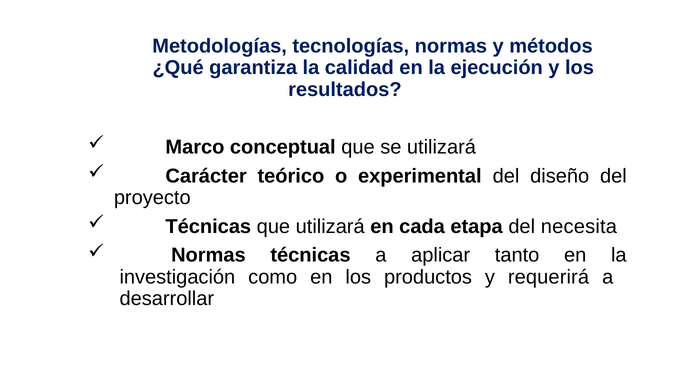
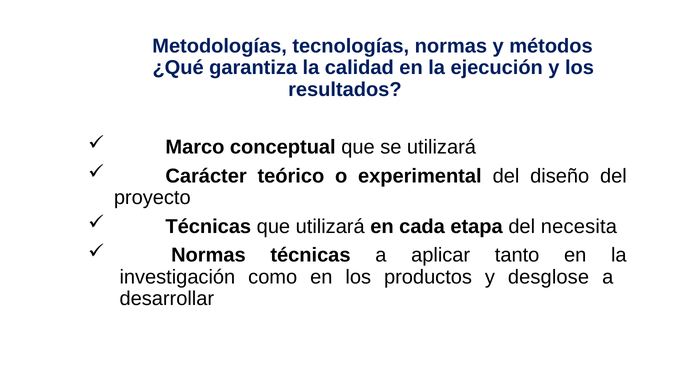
requerirá: requerirá -> desglose
